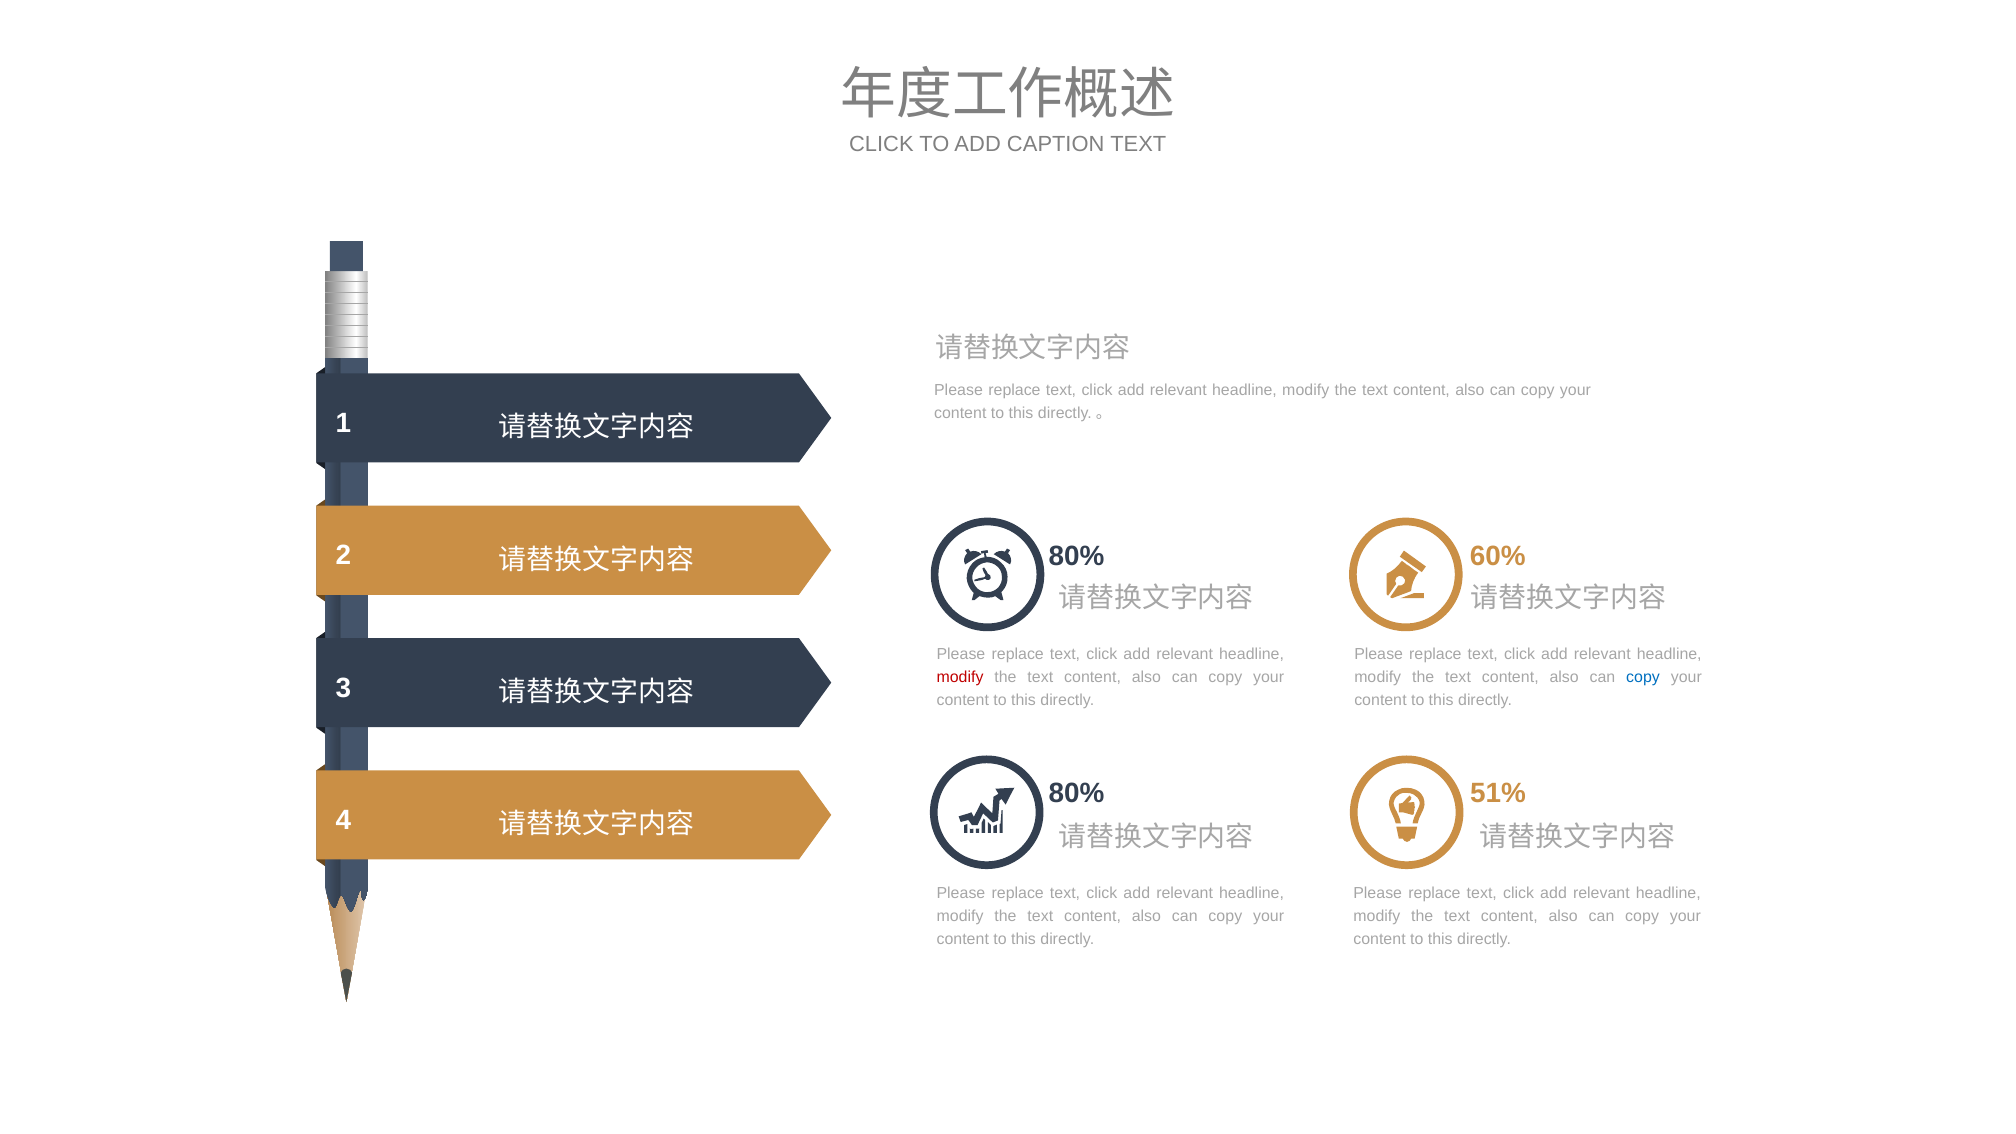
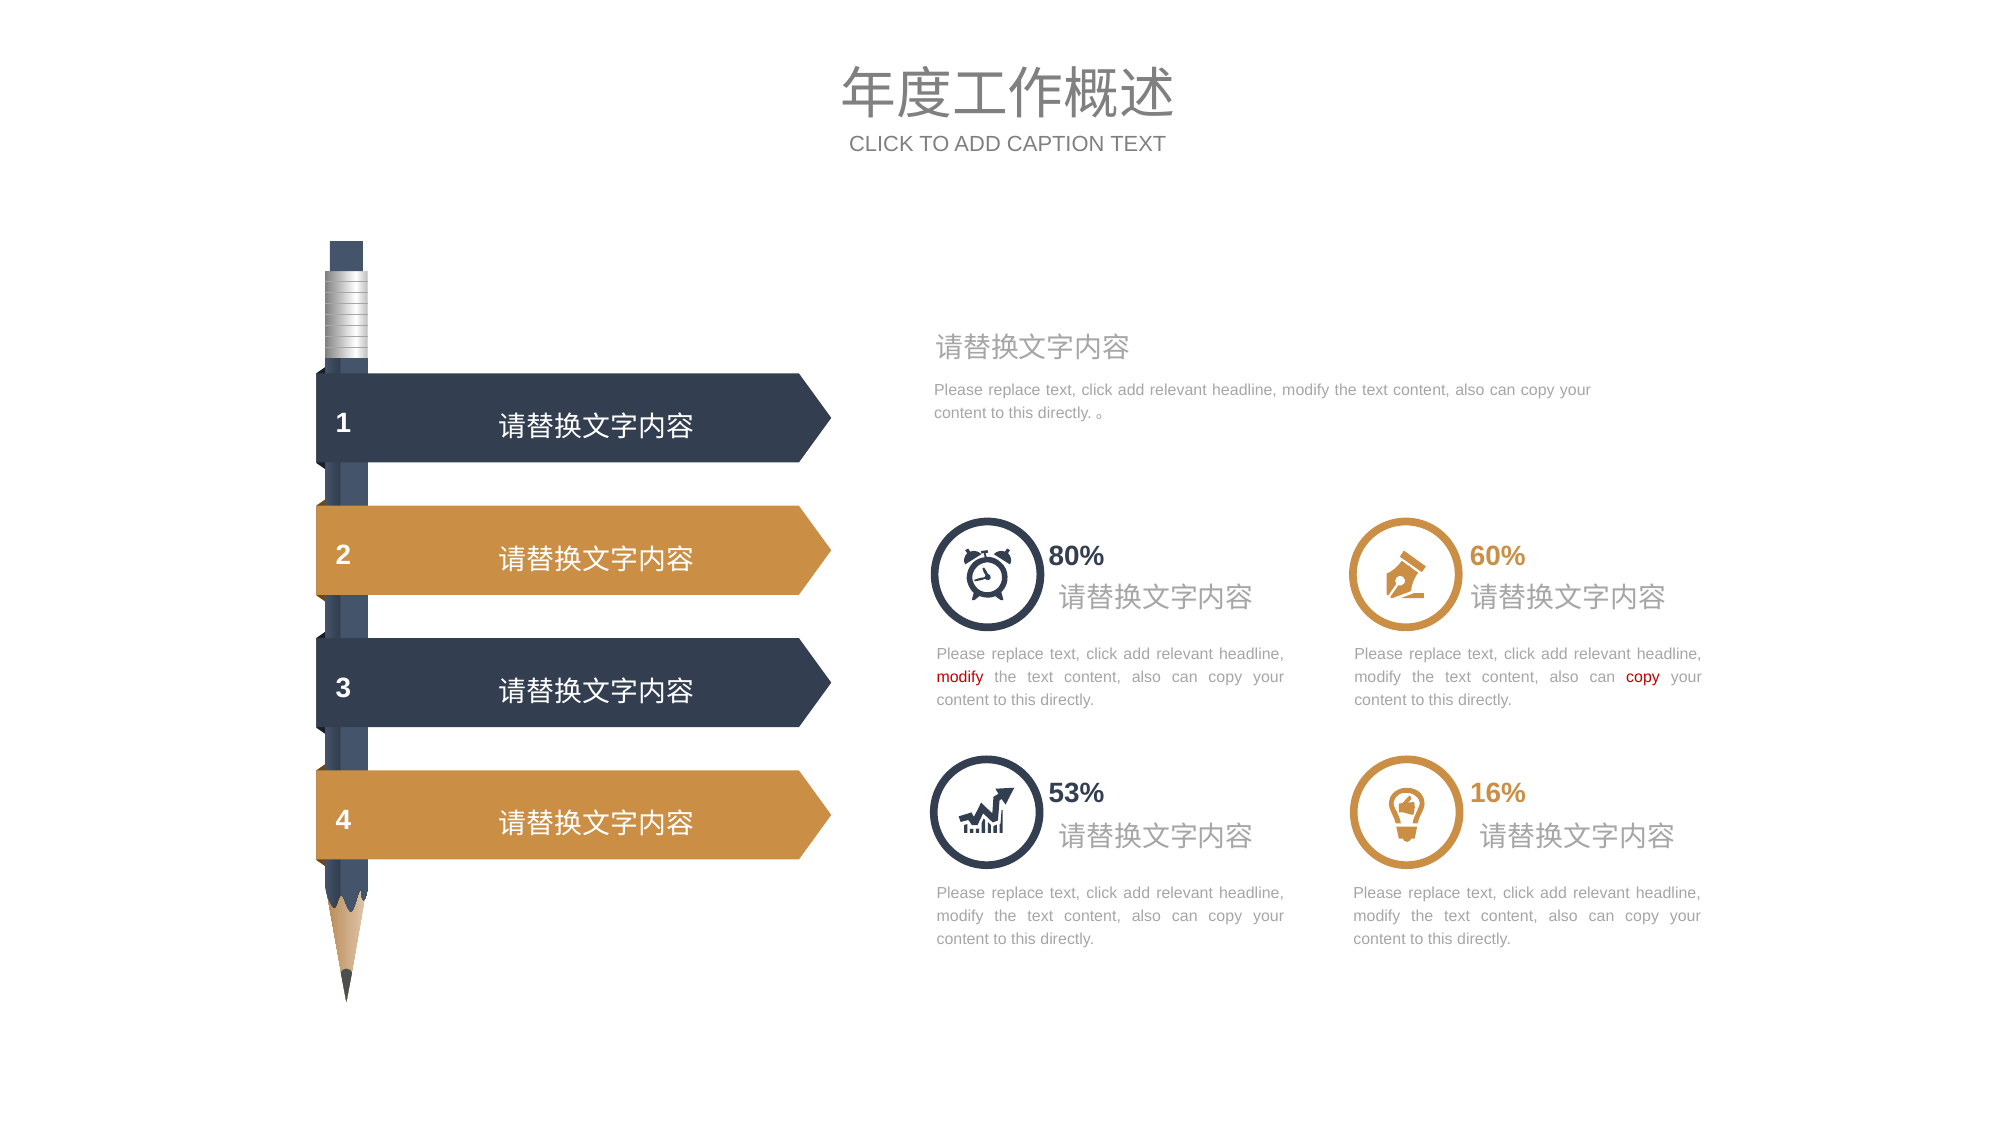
copy at (1643, 677) colour: blue -> red
80% at (1077, 793): 80% -> 53%
51%: 51% -> 16%
